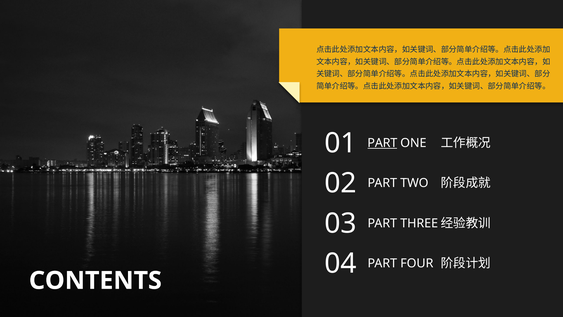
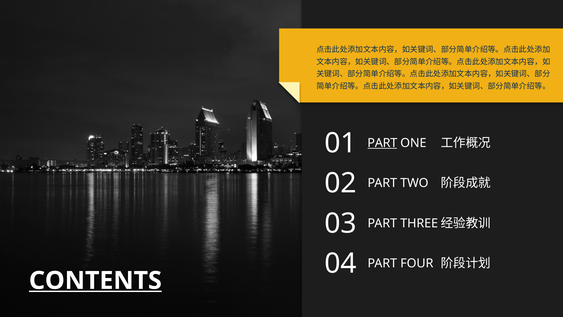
CONTENTS underline: none -> present
